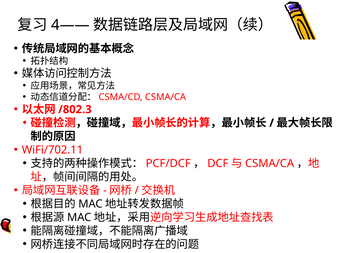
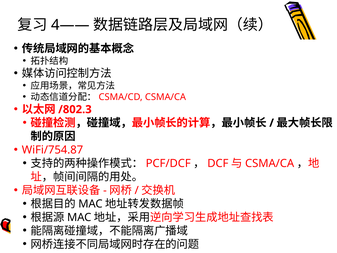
WiFi/702.11: WiFi/702.11 -> WiFi/754.87
